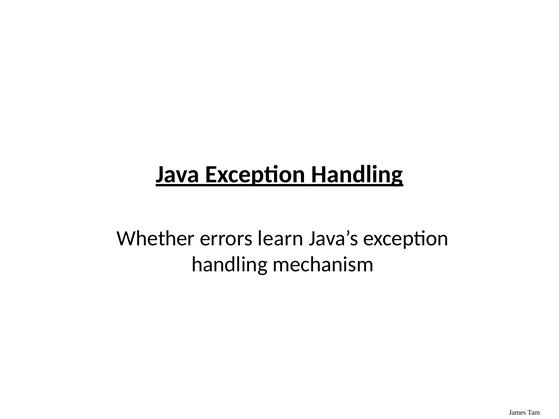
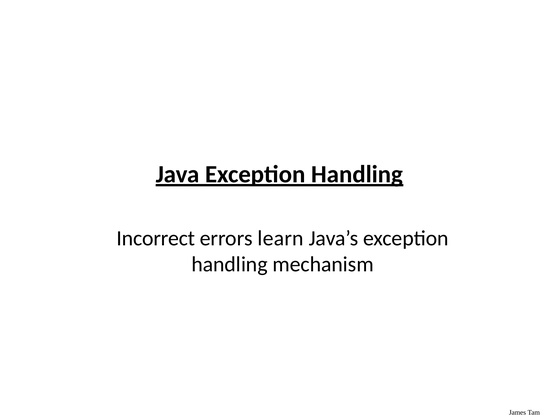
Whether: Whether -> Incorrect
